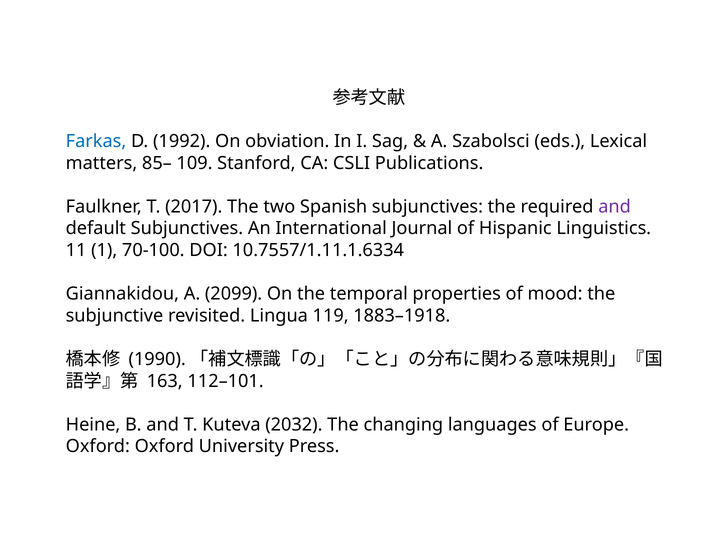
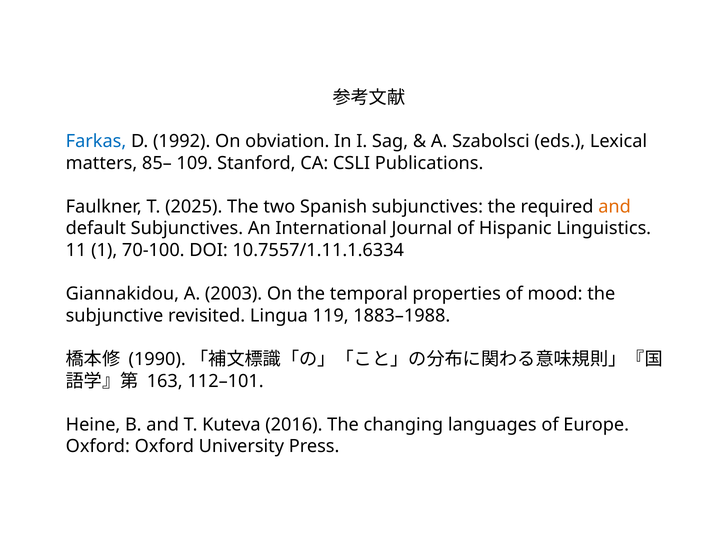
2017: 2017 -> 2025
and at (615, 207) colour: purple -> orange
2099: 2099 -> 2003
1883–1918: 1883–1918 -> 1883–1988
2032: 2032 -> 2016
